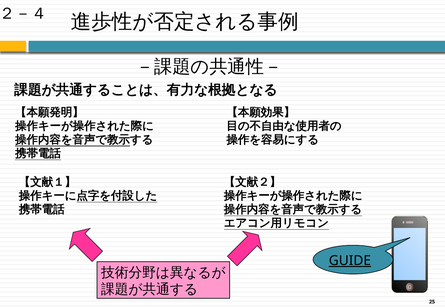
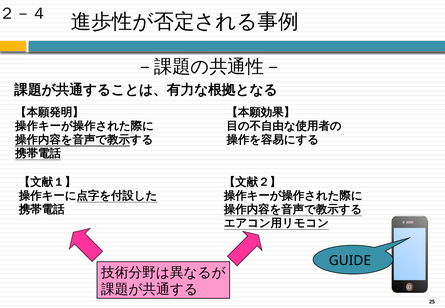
GUIDE underline: present -> none
